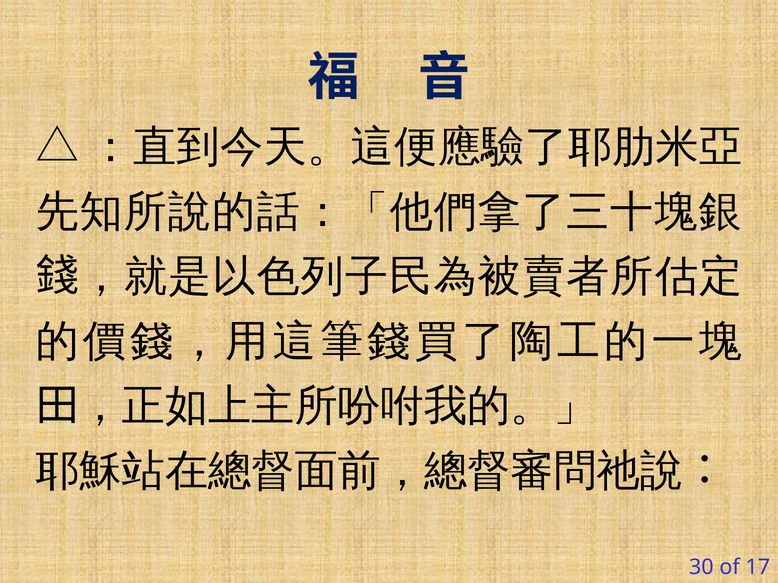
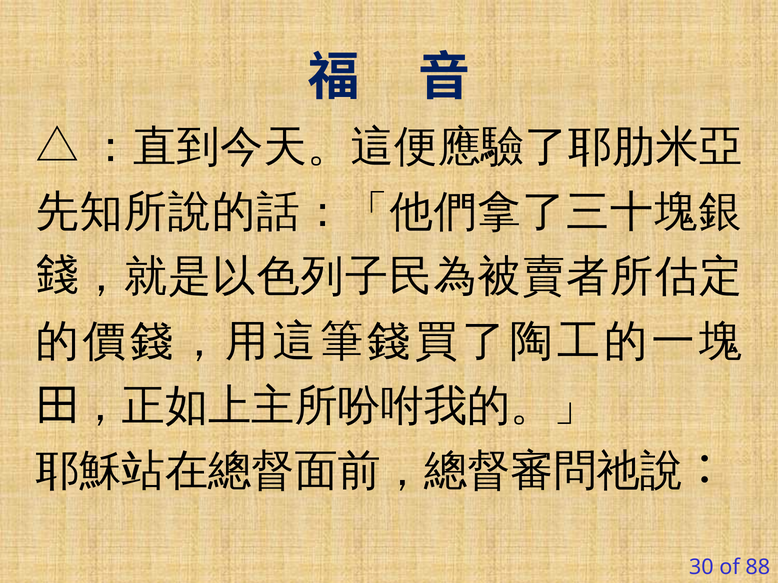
17: 17 -> 88
